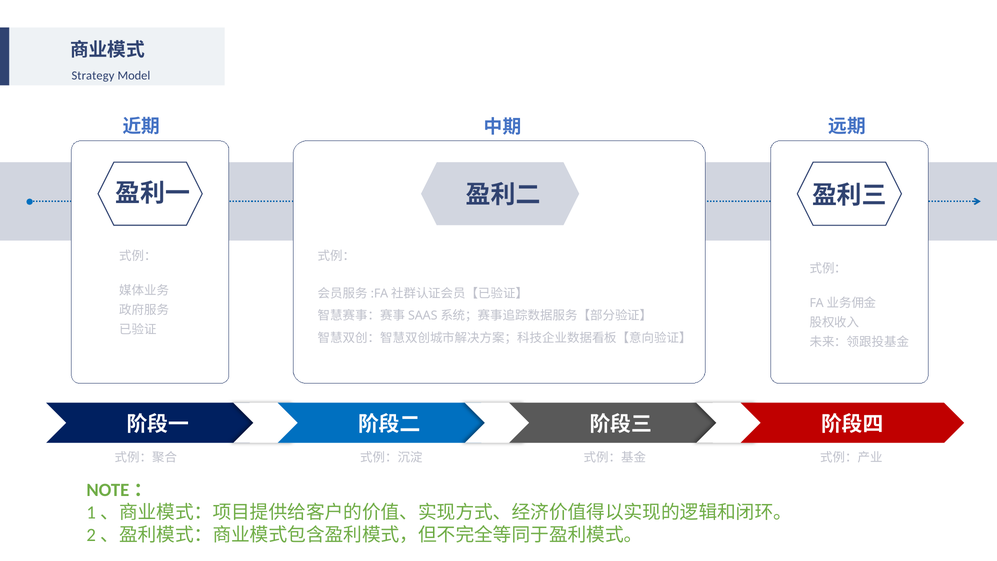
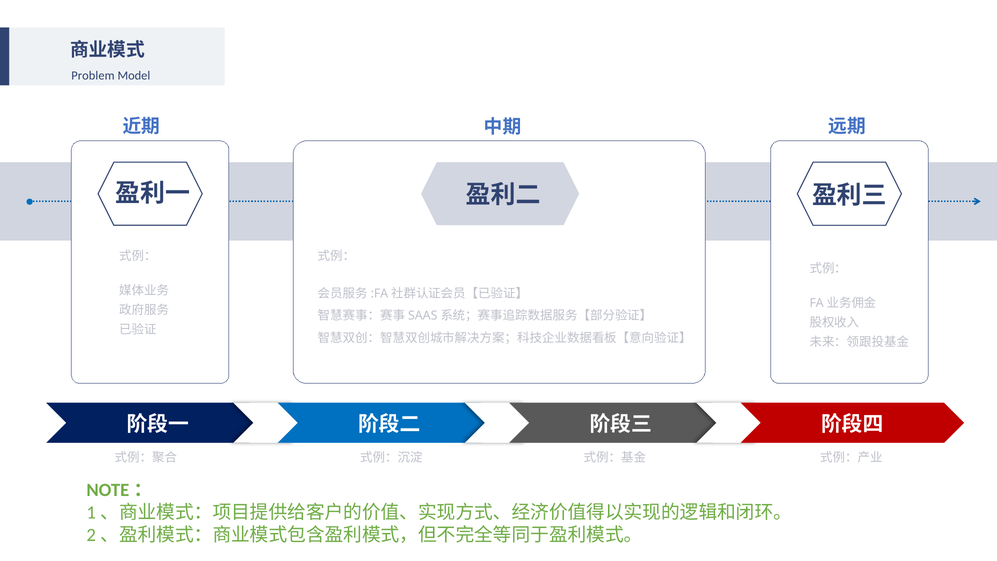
Strategy: Strategy -> Problem
